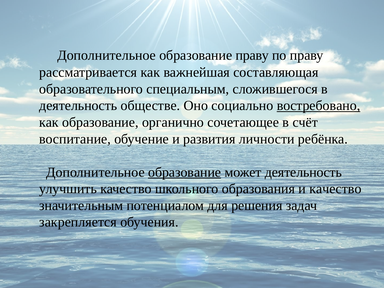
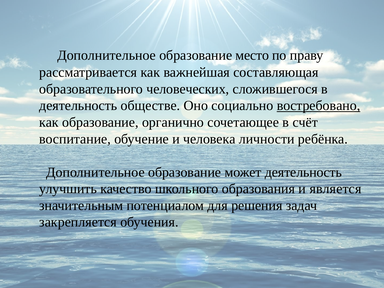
образование праву: праву -> место
специальным: специальным -> человеческих
развития: развития -> человека
образование at (185, 172) underline: present -> none
и качество: качество -> является
